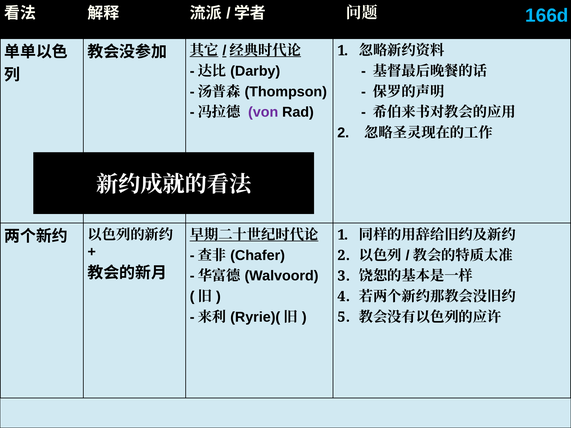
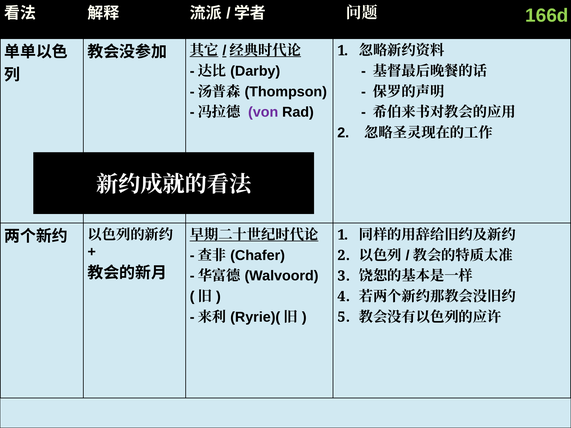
166d colour: light blue -> light green
